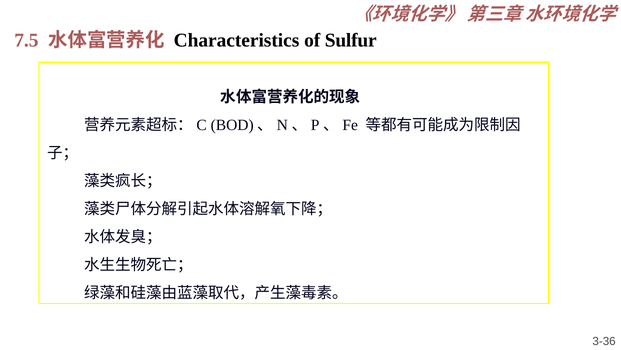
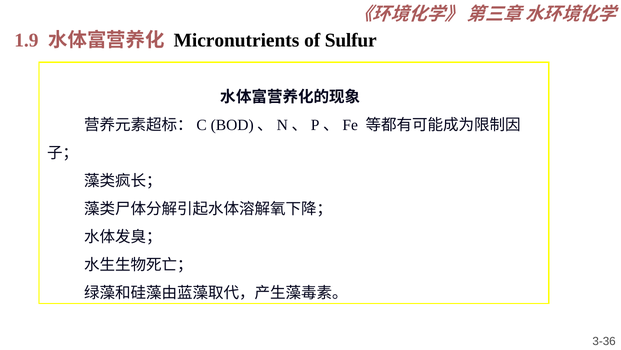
7.5: 7.5 -> 1.9
Characteristics: Characteristics -> Micronutrients
